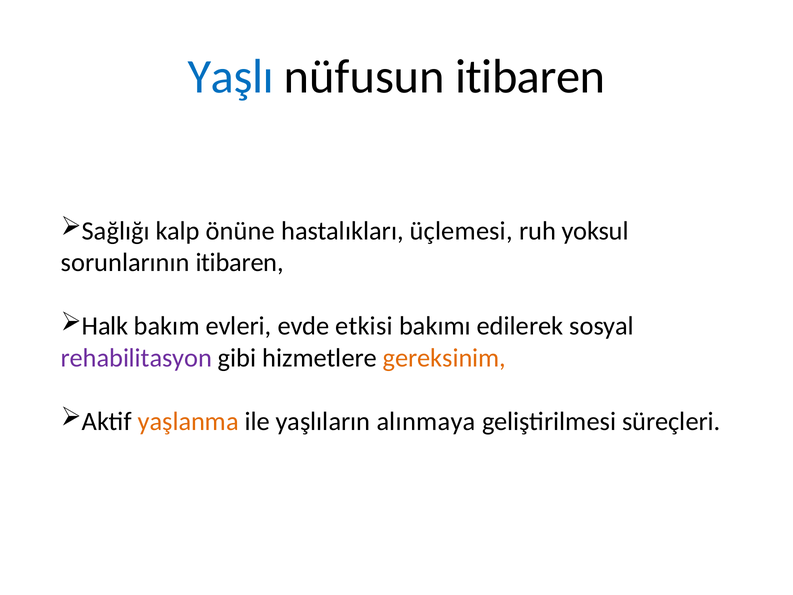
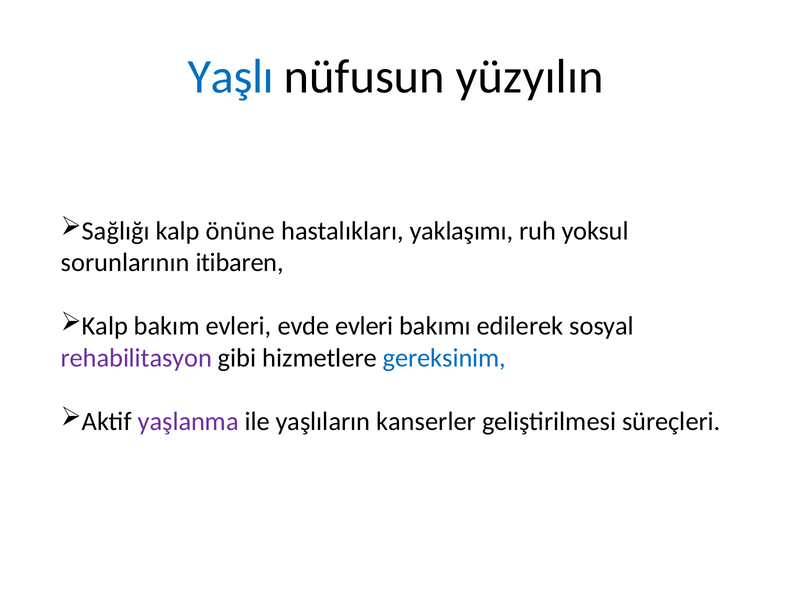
nüfusun itibaren: itibaren -> yüzyılın
üçlemesi: üçlemesi -> yaklaşımı
Halk at (105, 326): Halk -> Kalp
evde etkisi: etkisi -> evleri
gereksinim colour: orange -> blue
yaşlanma colour: orange -> purple
alınmaya: alınmaya -> kanserler
